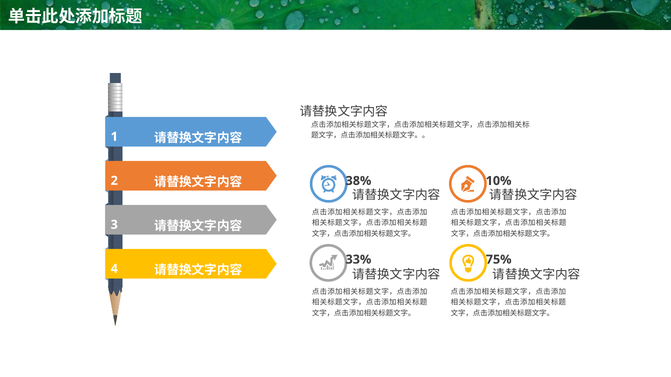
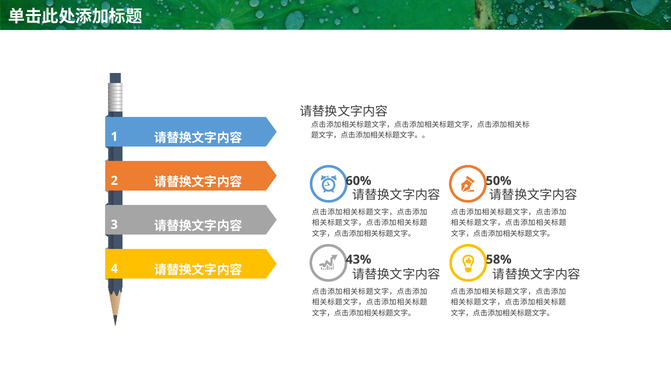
38%: 38% -> 60%
10%: 10% -> 50%
33%: 33% -> 43%
75%: 75% -> 58%
